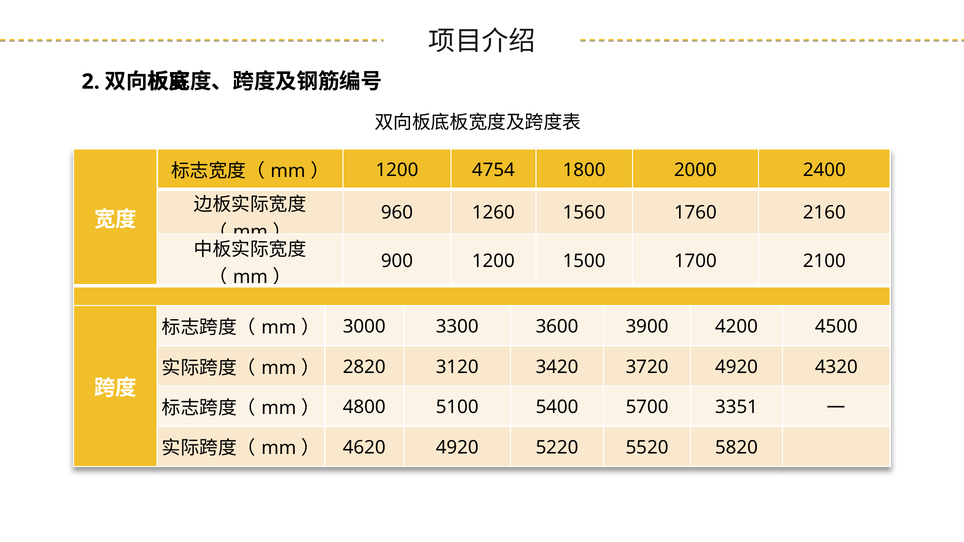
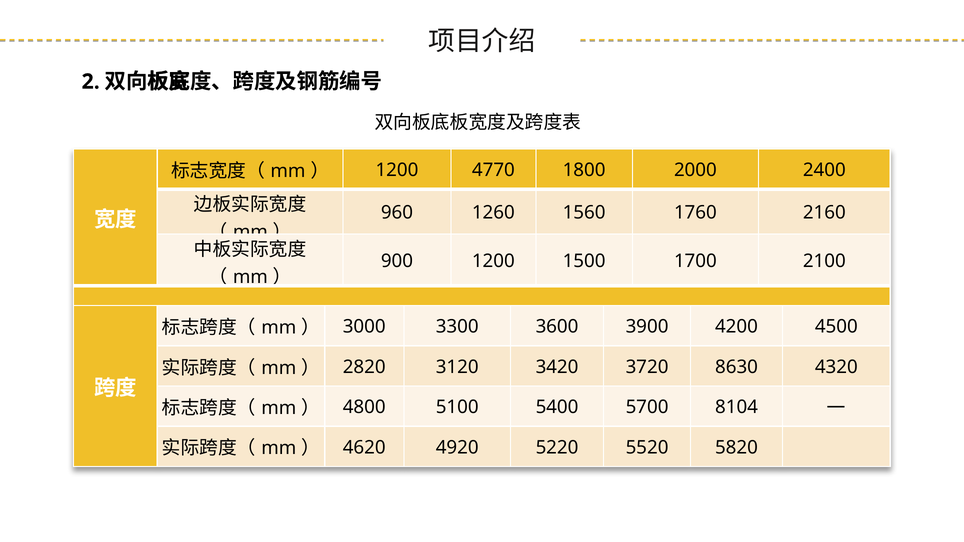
4754: 4754 -> 4770
3720 4920: 4920 -> 8630
3351: 3351 -> 8104
